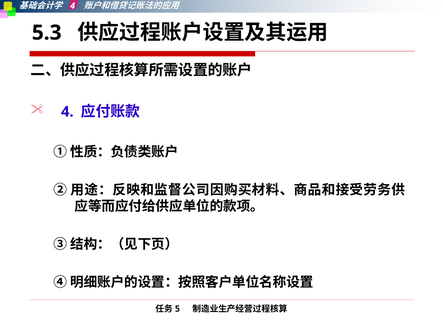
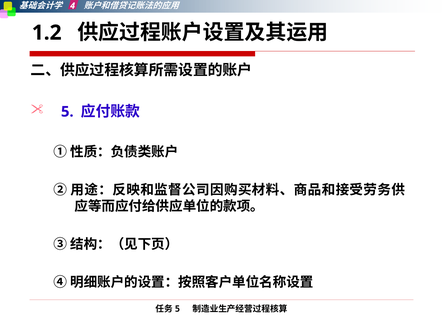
5.3: 5.3 -> 1.2
4 at (67, 111): 4 -> 5
